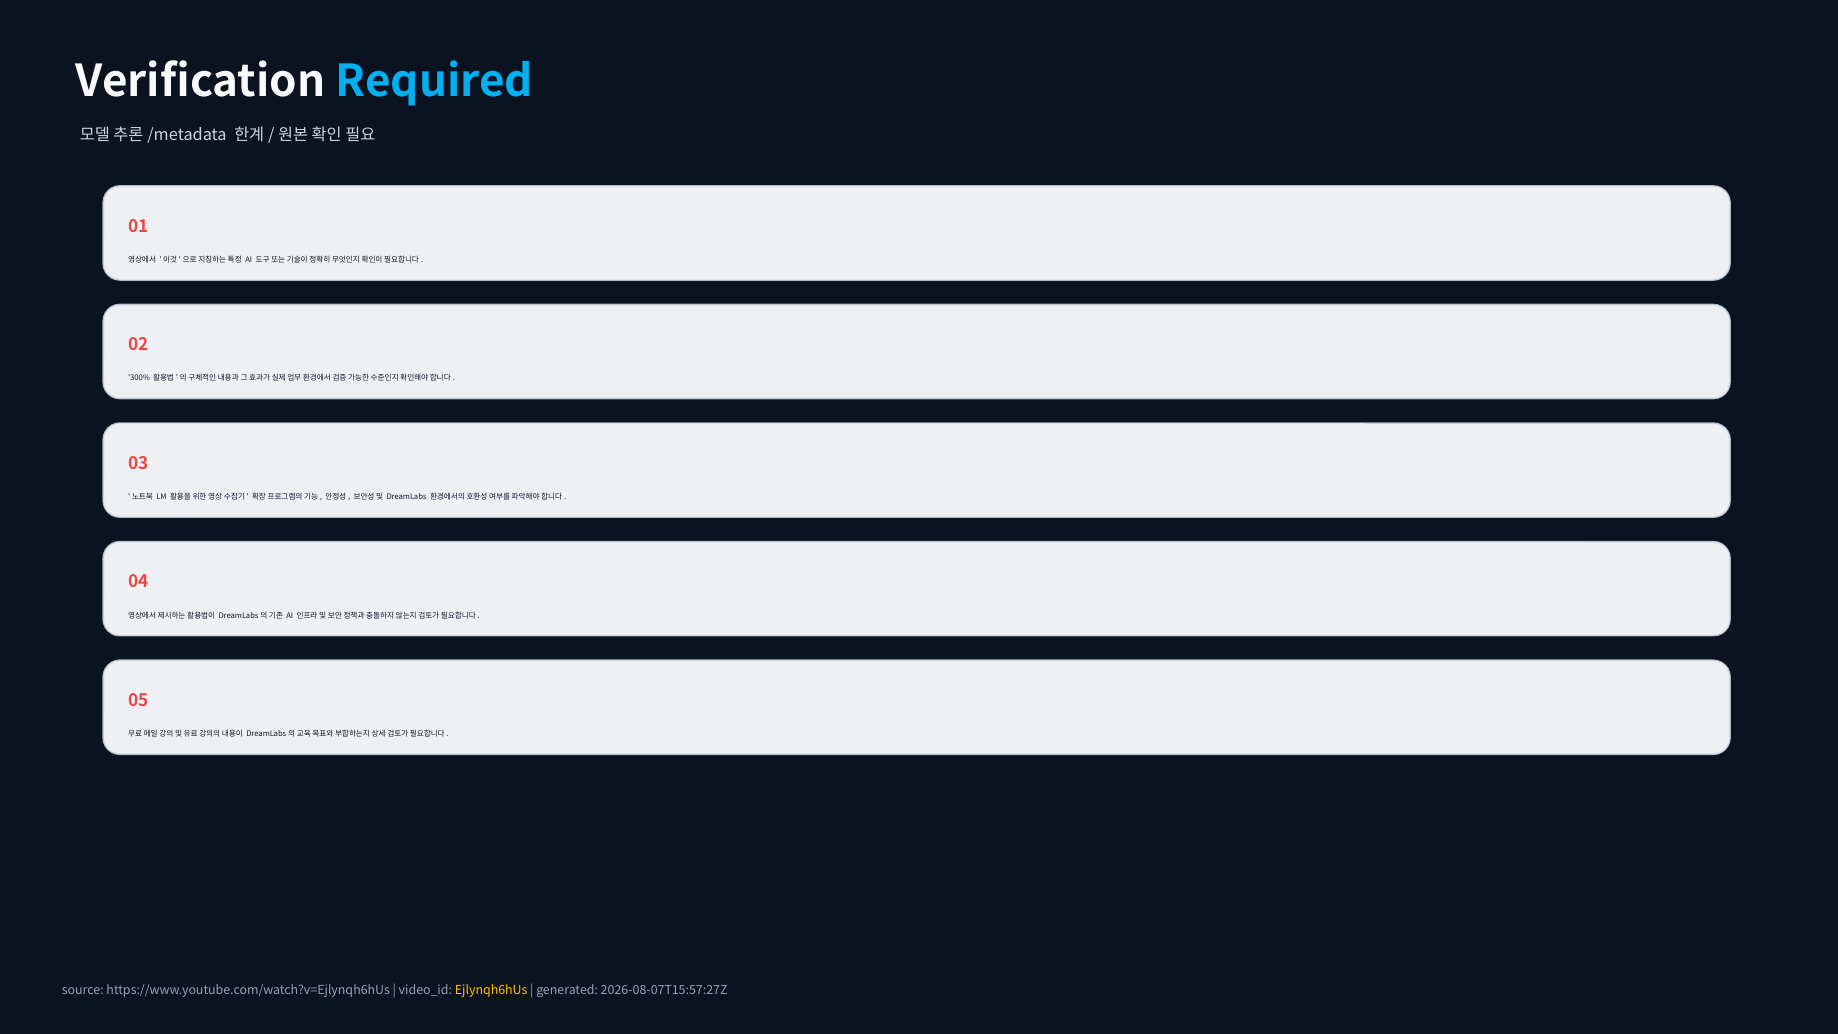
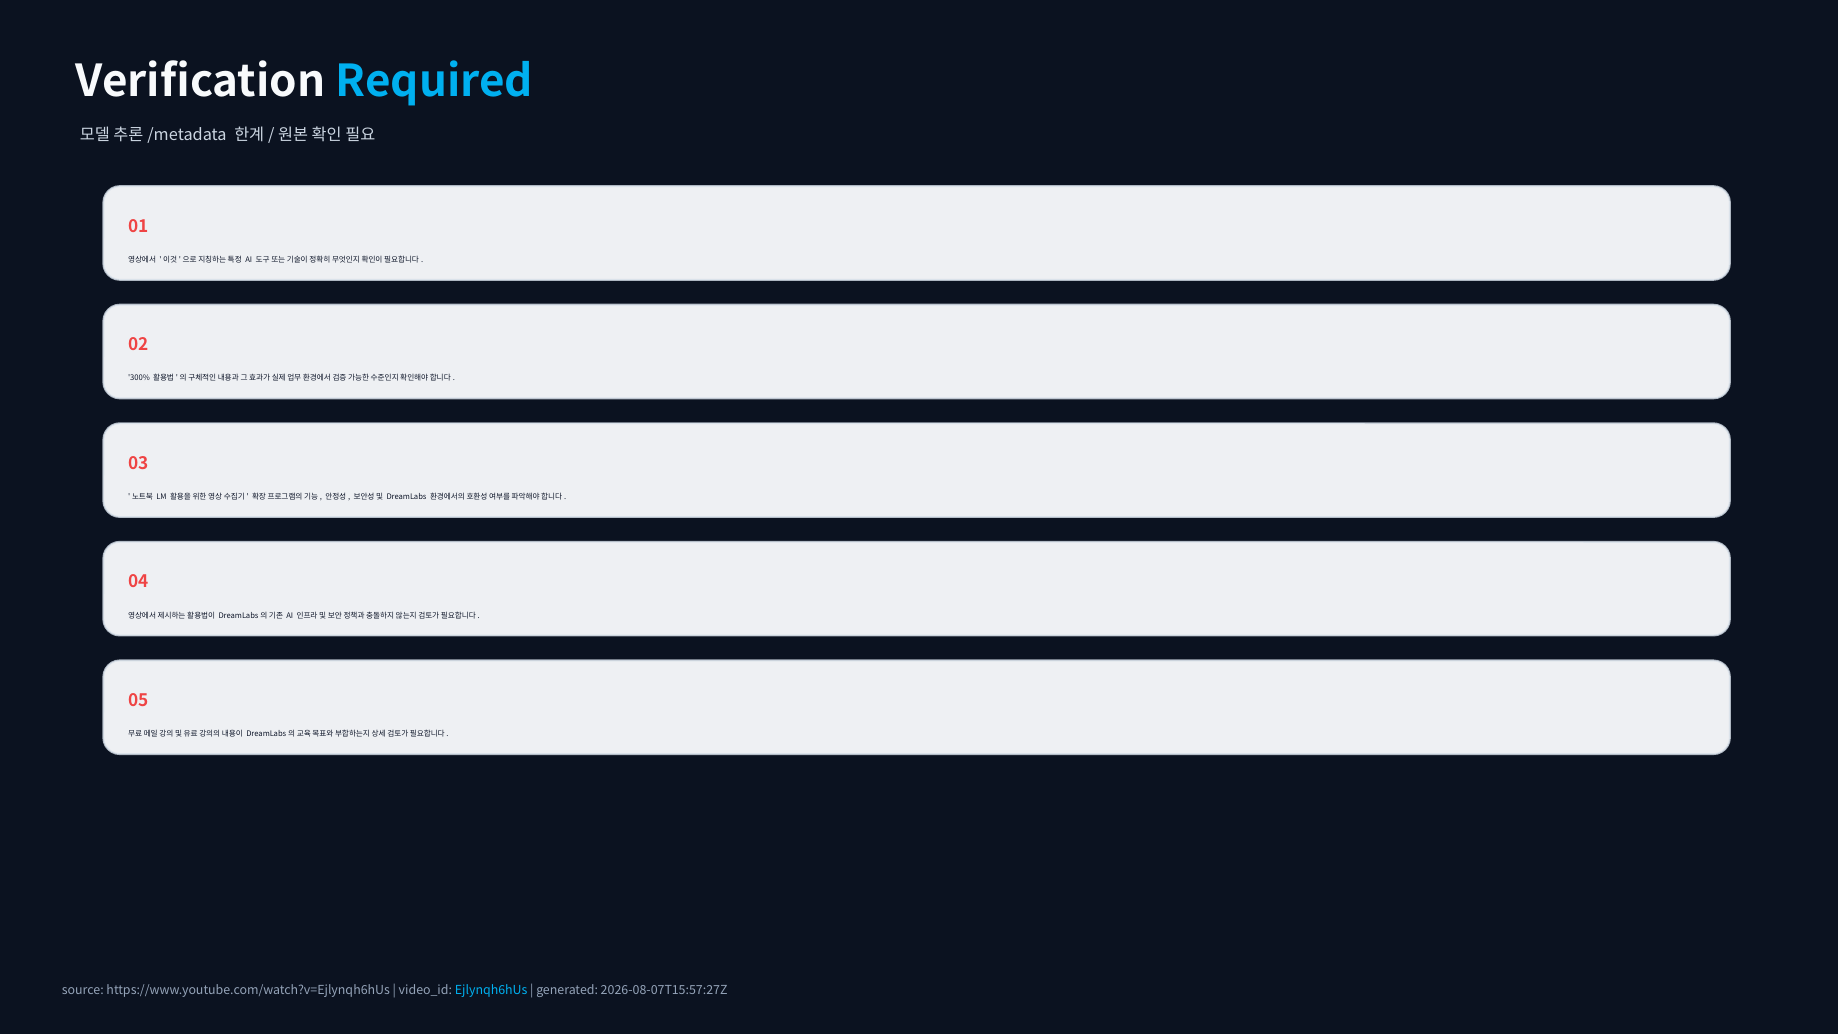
Ejlynqh6hUs colour: yellow -> light blue
